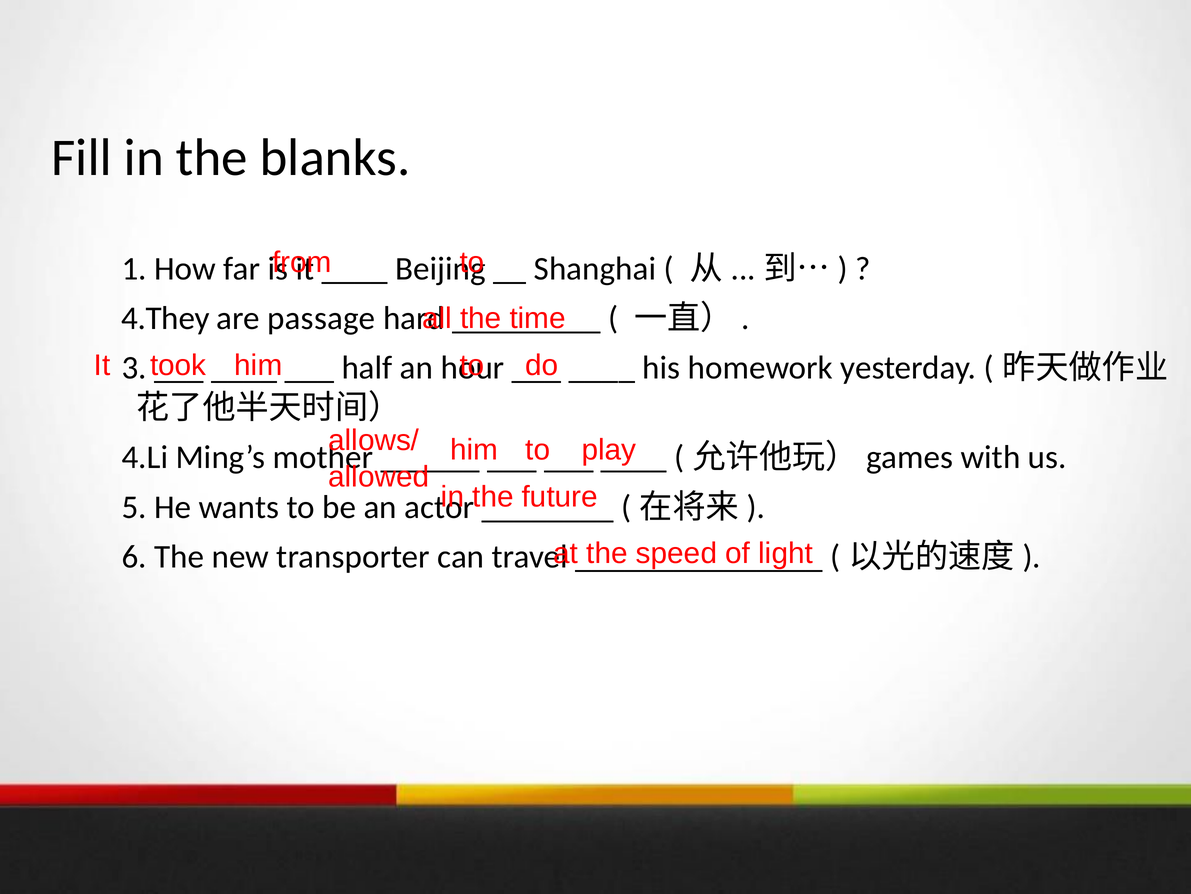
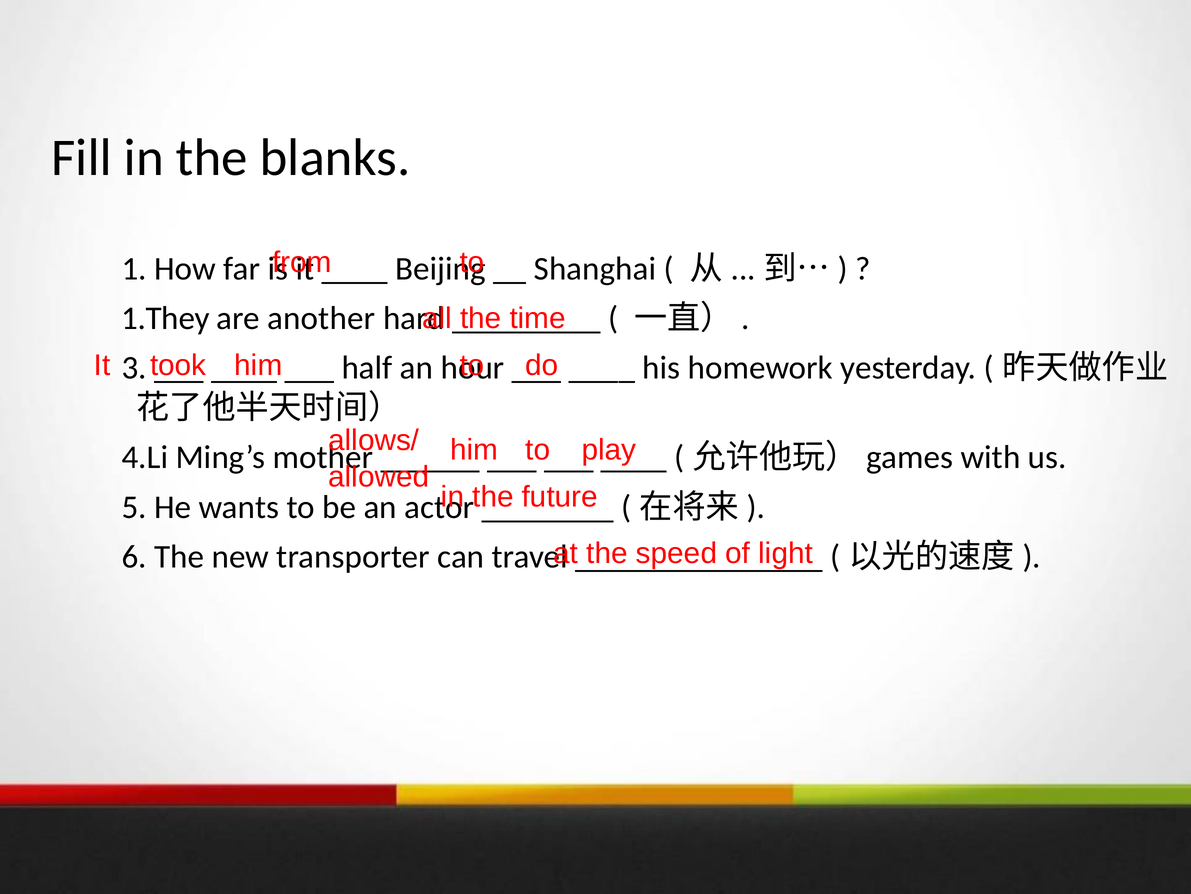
4.They: 4.They -> 1.They
passage: passage -> another
